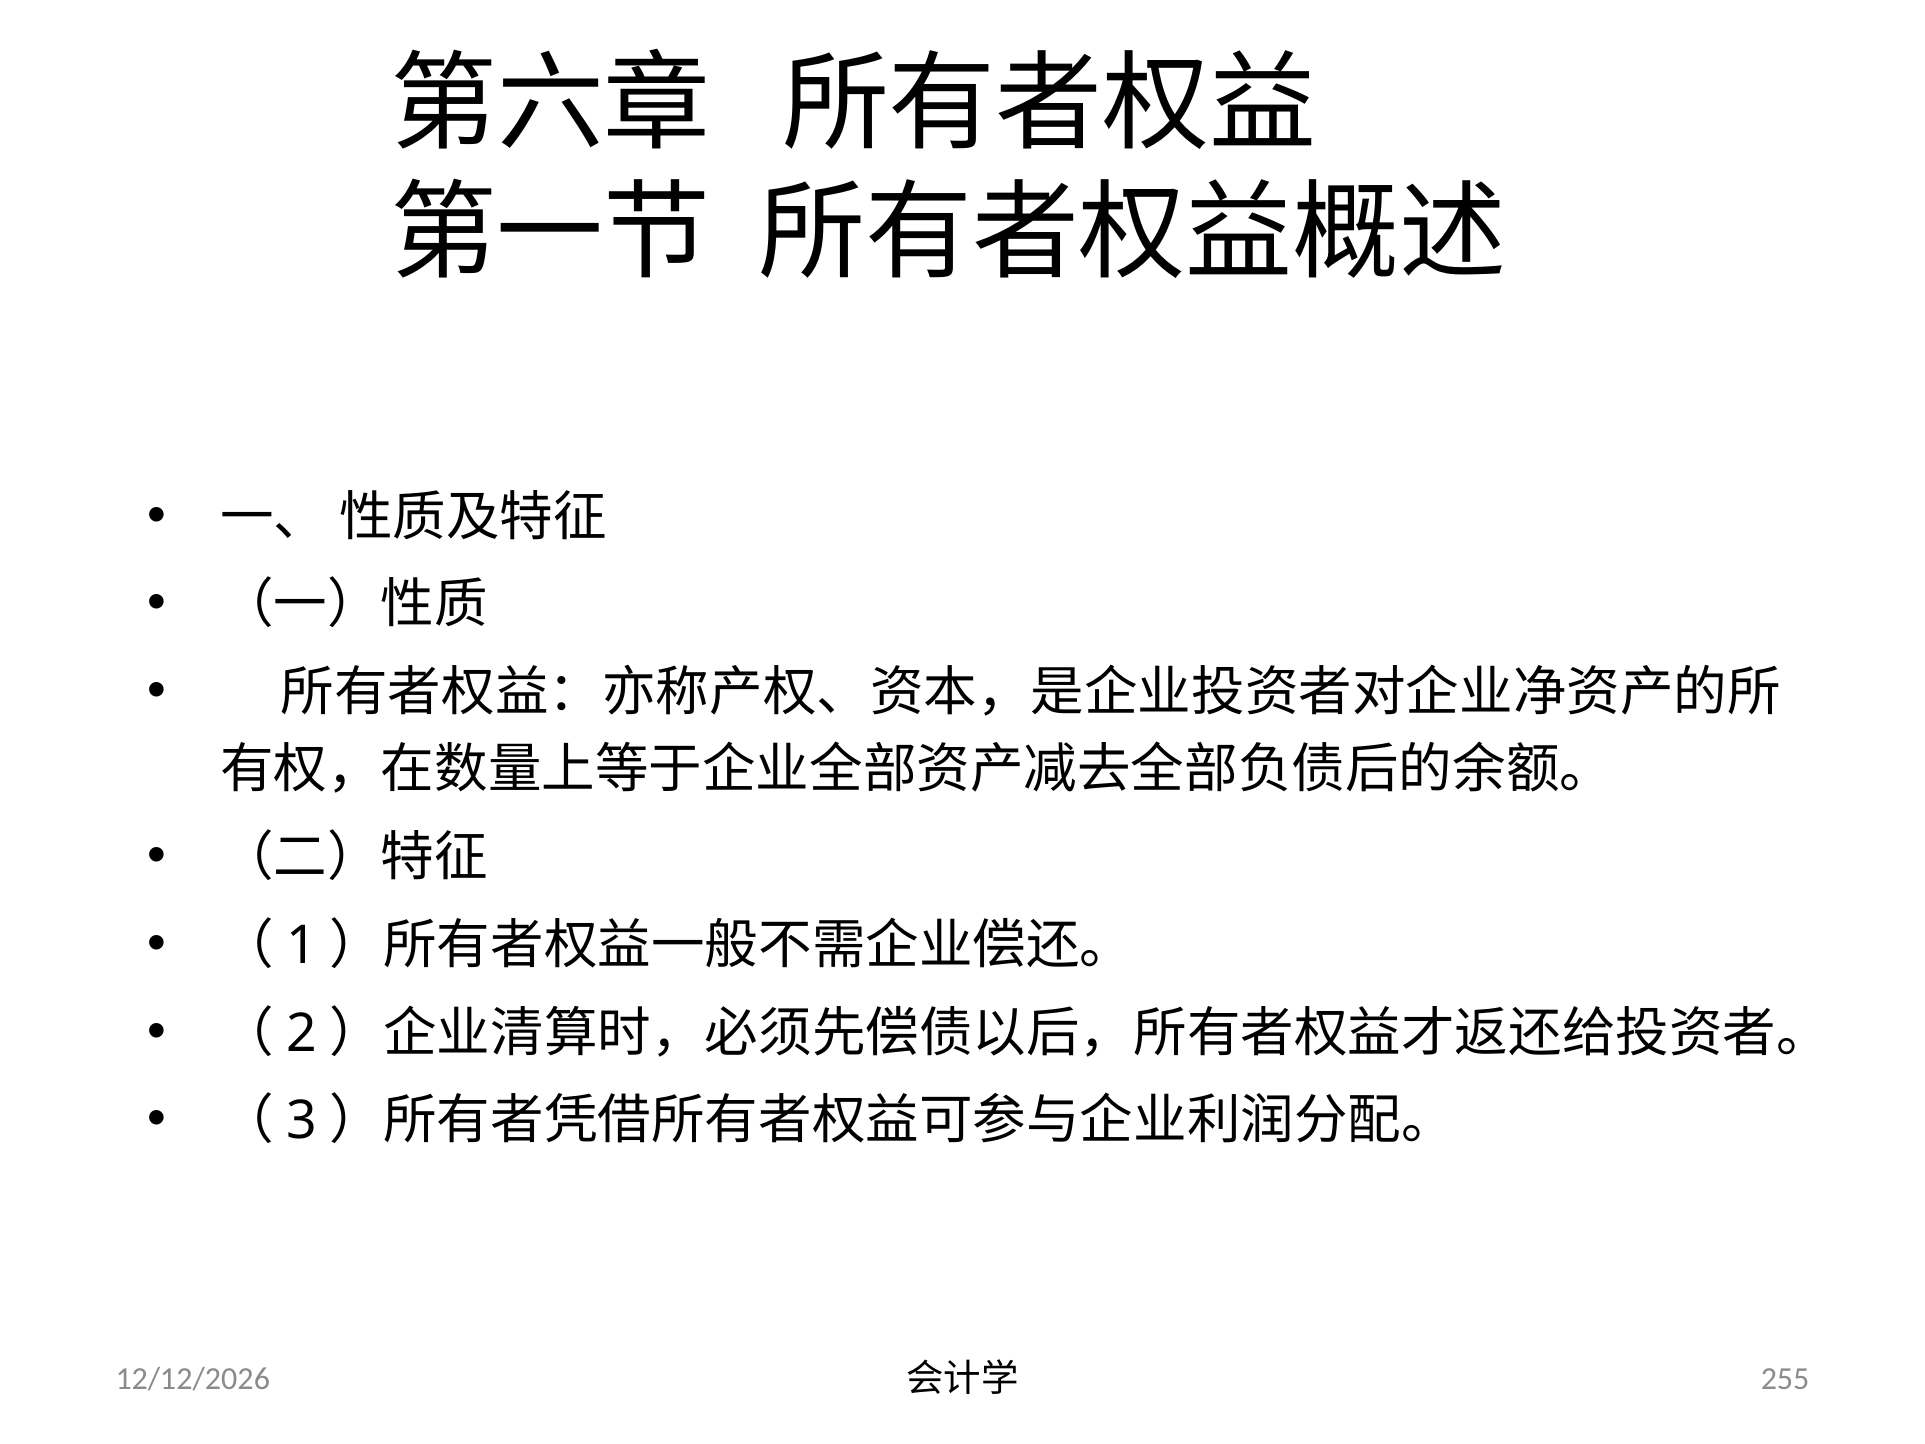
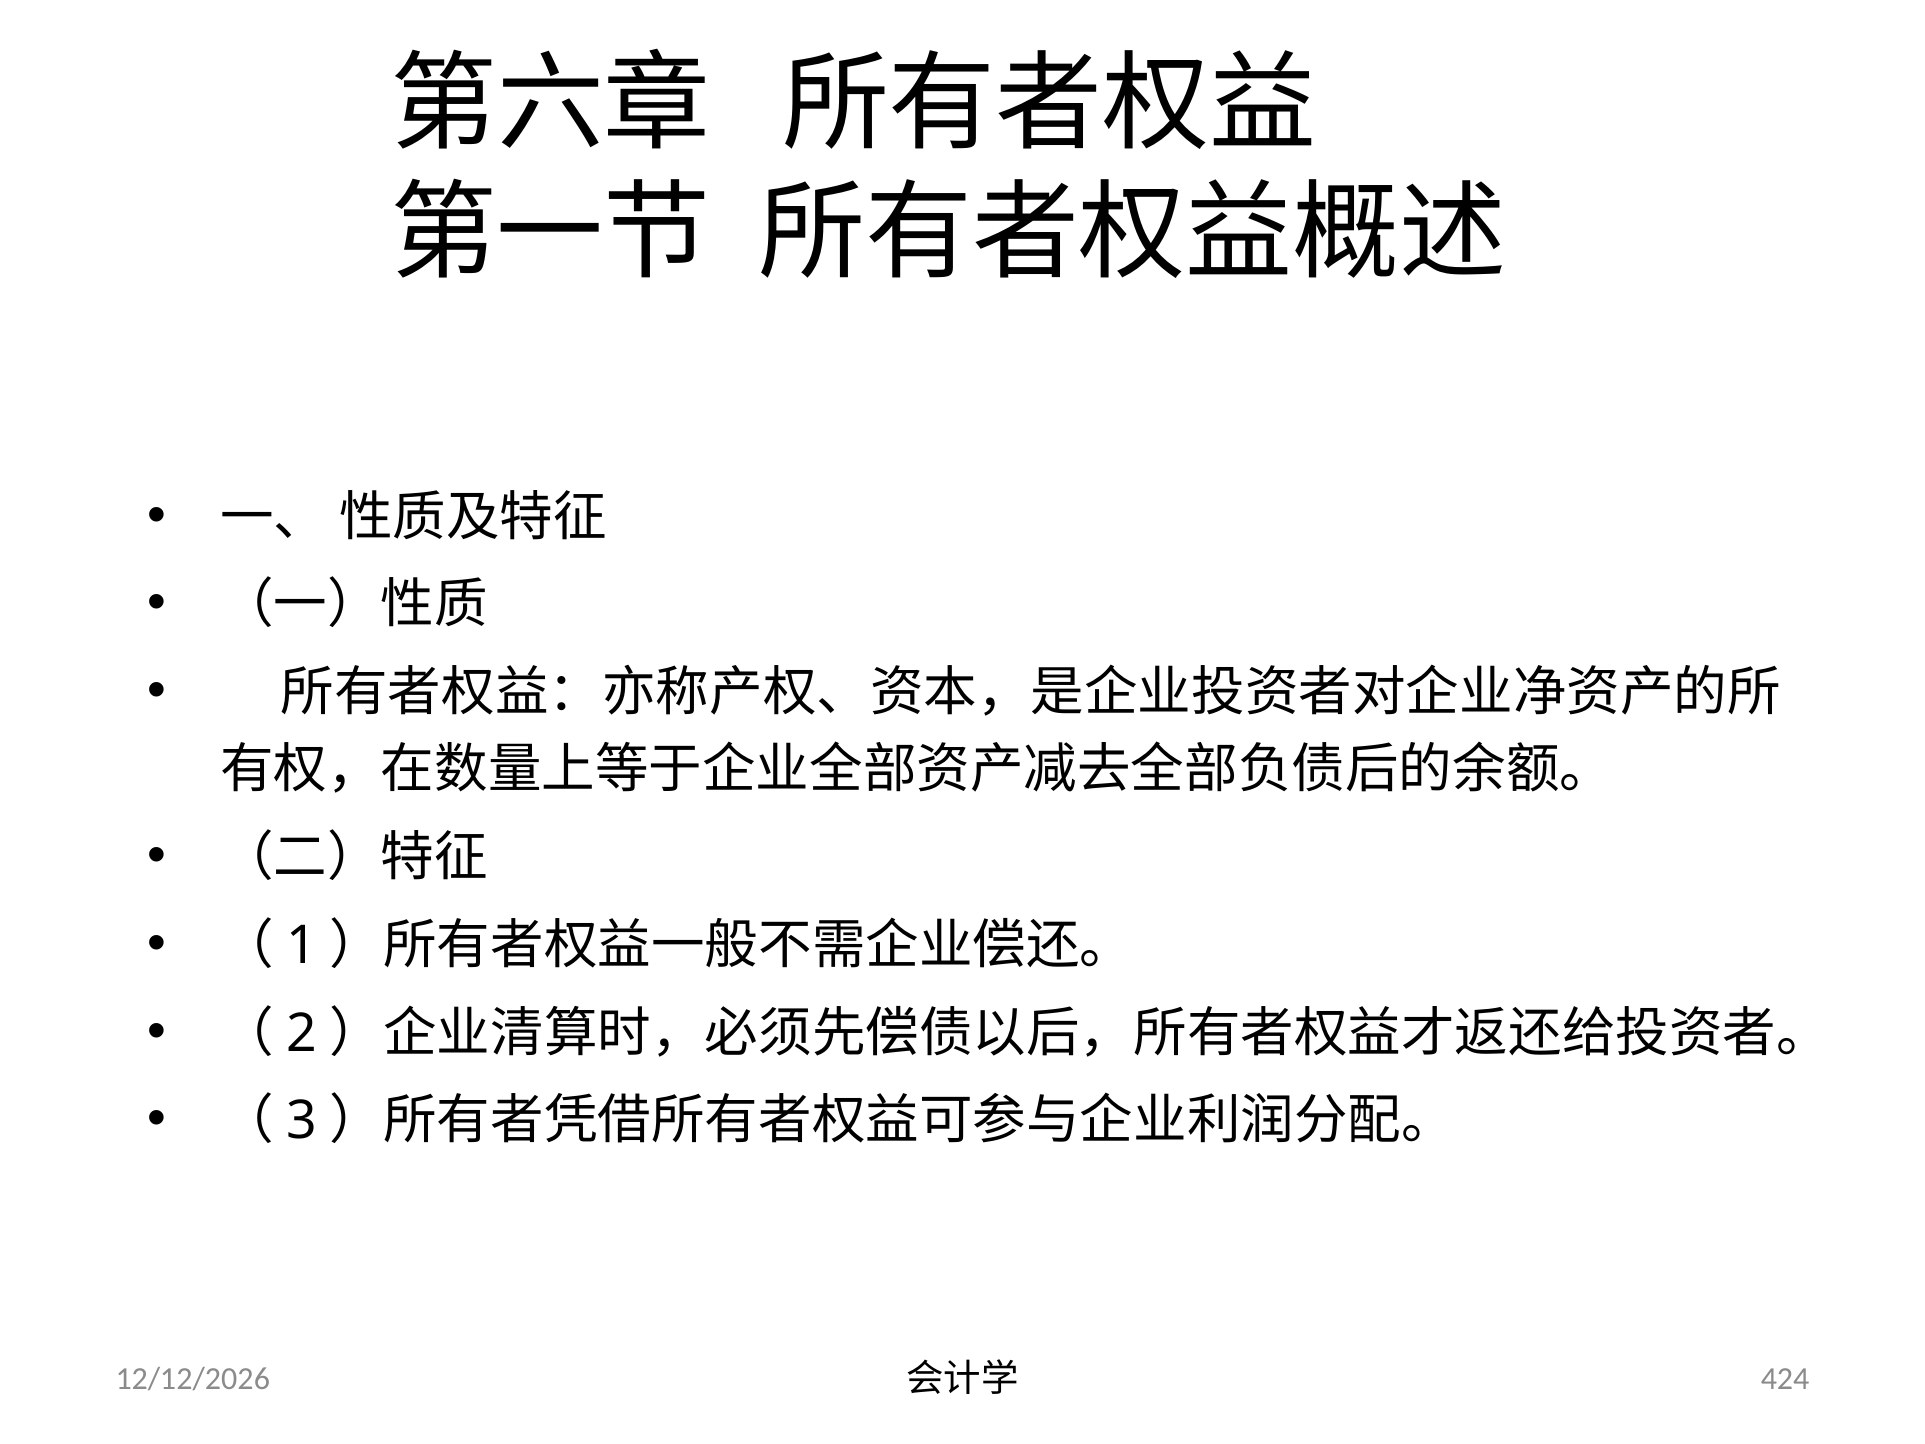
255: 255 -> 424
